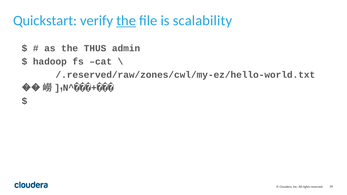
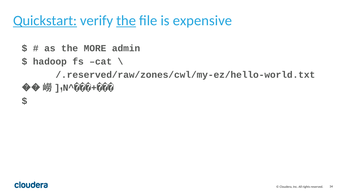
Quickstart underline: none -> present
scalability: scalability -> expensive
THUS: THUS -> MORE
